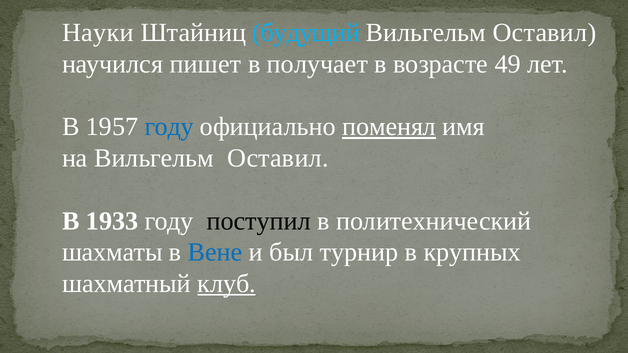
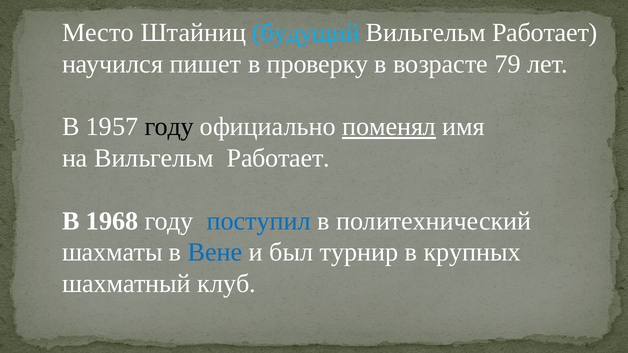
Науки: Науки -> Место
Оставил at (545, 33): Оставил -> Работает
получает: получает -> проверку
49: 49 -> 79
году at (169, 127) colour: blue -> black
на Вильгельм Оставил: Оставил -> Работает
1933: 1933 -> 1968
поступил colour: black -> blue
клуб underline: present -> none
